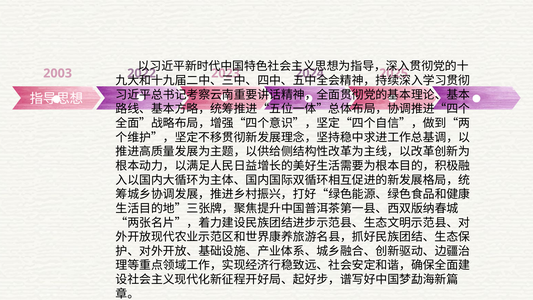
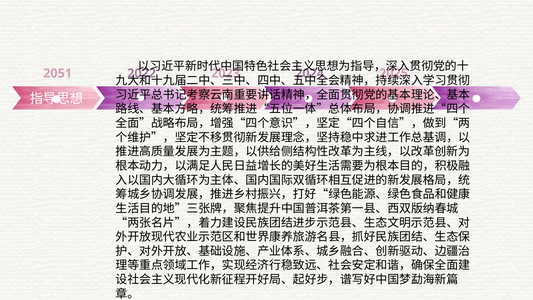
2003: 2003 -> 2051
